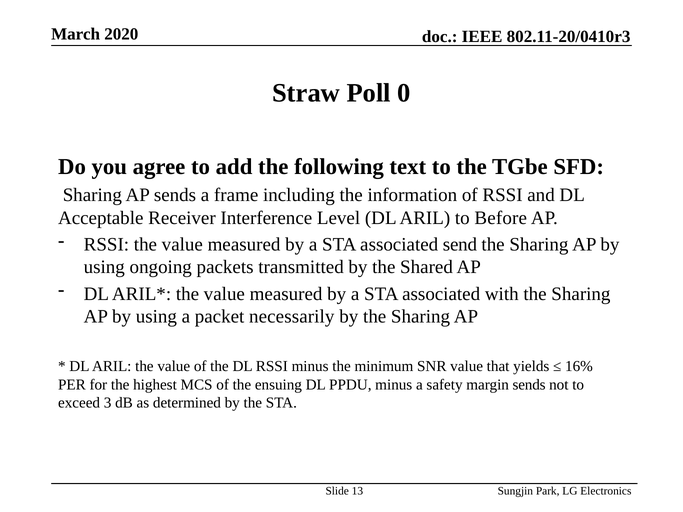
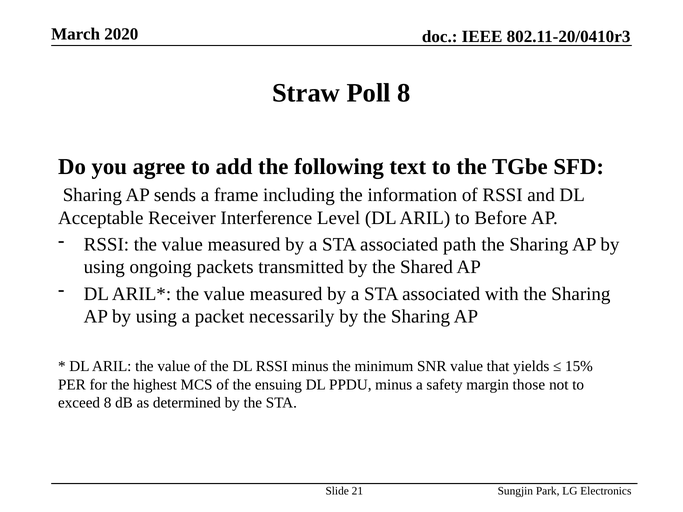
Poll 0: 0 -> 8
send: send -> path
16%: 16% -> 15%
margin sends: sends -> those
exceed 3: 3 -> 8
13: 13 -> 21
